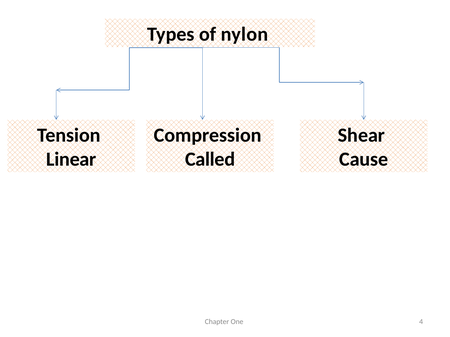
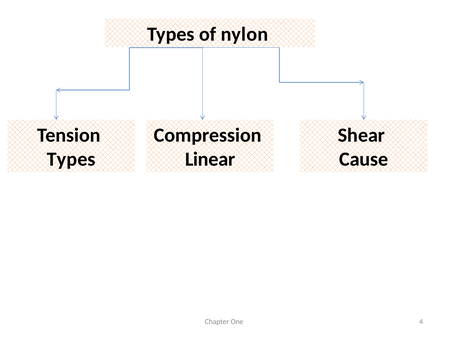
Linear at (71, 160): Linear -> Types
Called: Called -> Linear
